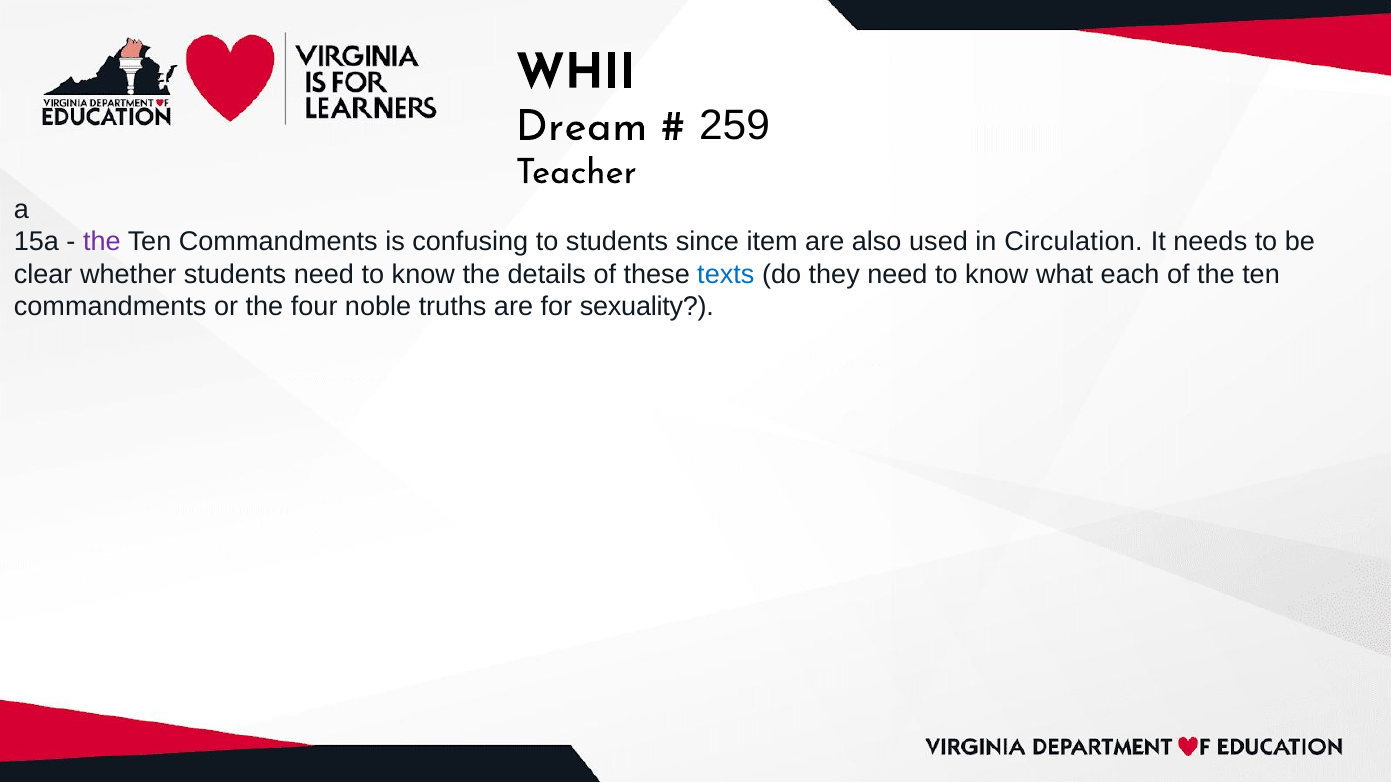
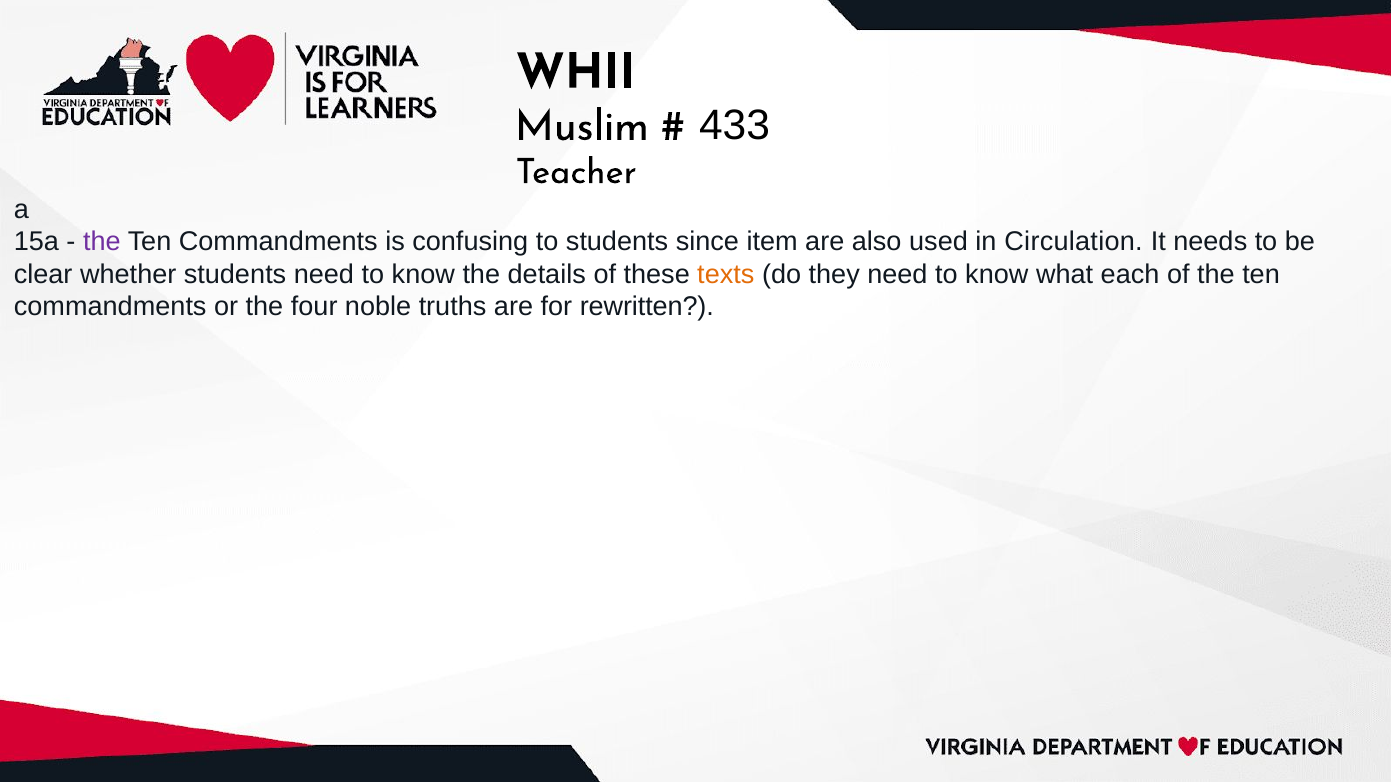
Dream: Dream -> Muslim
259: 259 -> 433
texts colour: blue -> orange
sexuality: sexuality -> rewritten
